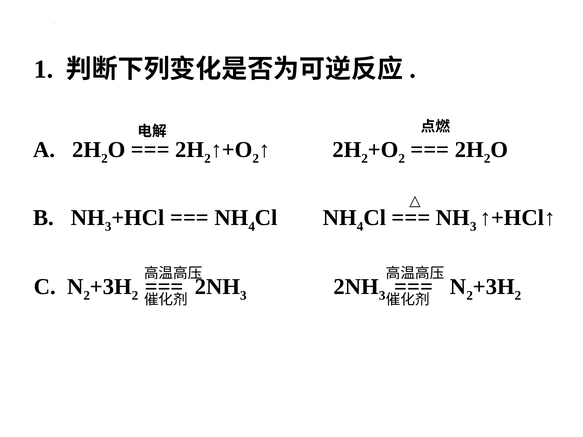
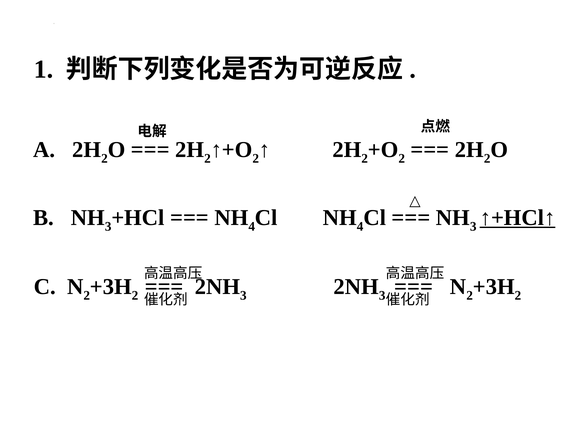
↑+HCl↑ underline: none -> present
